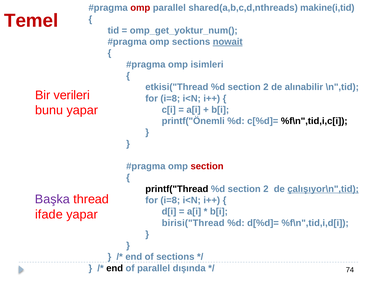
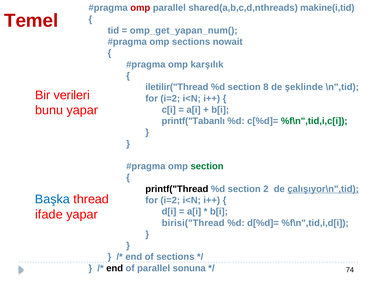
omp_get_yoktur_num(: omp_get_yoktur_num( -> omp_get_yapan_num(
nowait underline: present -> none
isimleri: isimleri -> karşılık
etkisi("Thread: etkisi("Thread -> iletilir("Thread
2 at (266, 87): 2 -> 8
alınabilir: alınabilir -> şeklinde
i=8 at (170, 98): i=8 -> i=2
printf("Önemli: printf("Önemli -> printf("Tabanlı
%f\n",tid,i,c[i colour: black -> green
section at (207, 166) colour: red -> green
Başka colour: purple -> blue
i=8 at (170, 200): i=8 -> i=2
dışında: dışında -> sonuna
